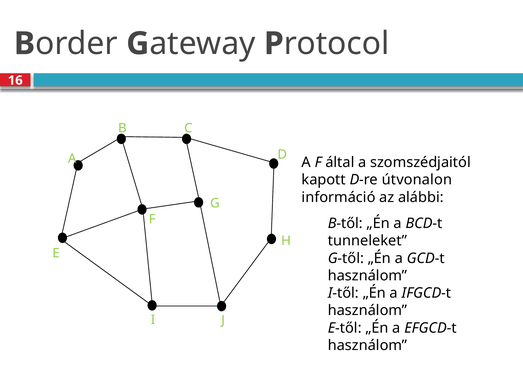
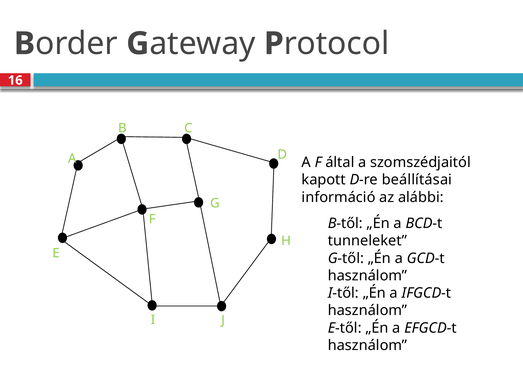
útvonalon: útvonalon -> beállításai
